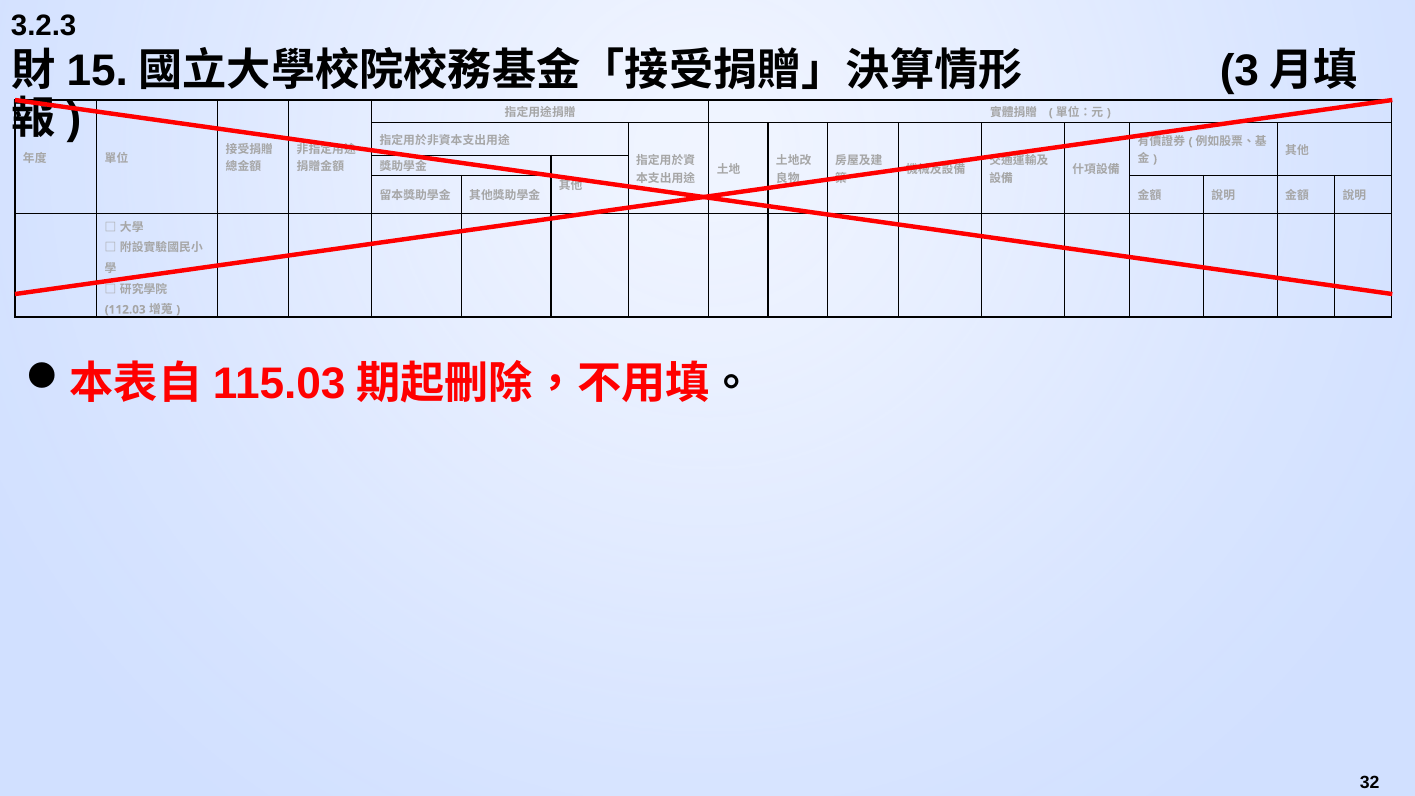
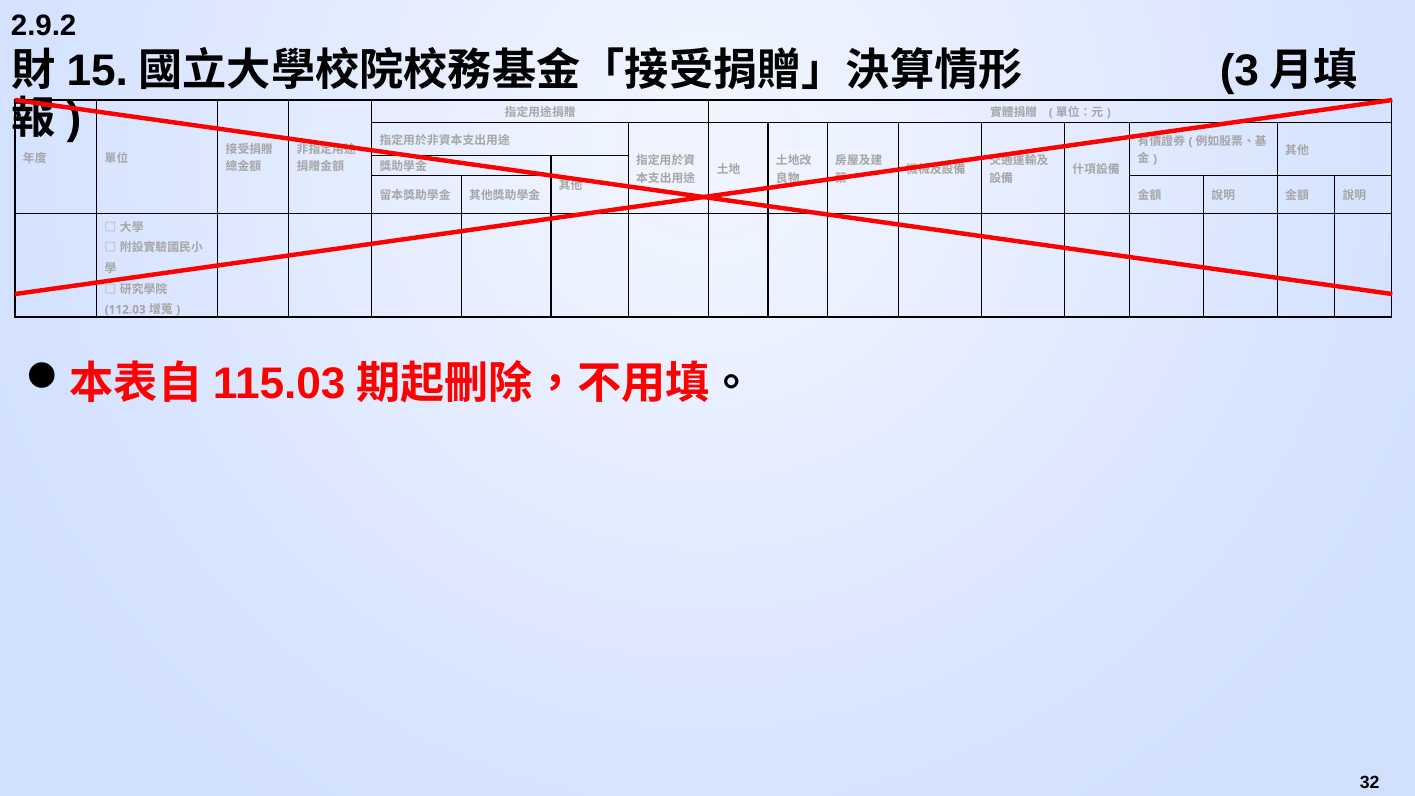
3.2.3: 3.2.3 -> 2.9.2
